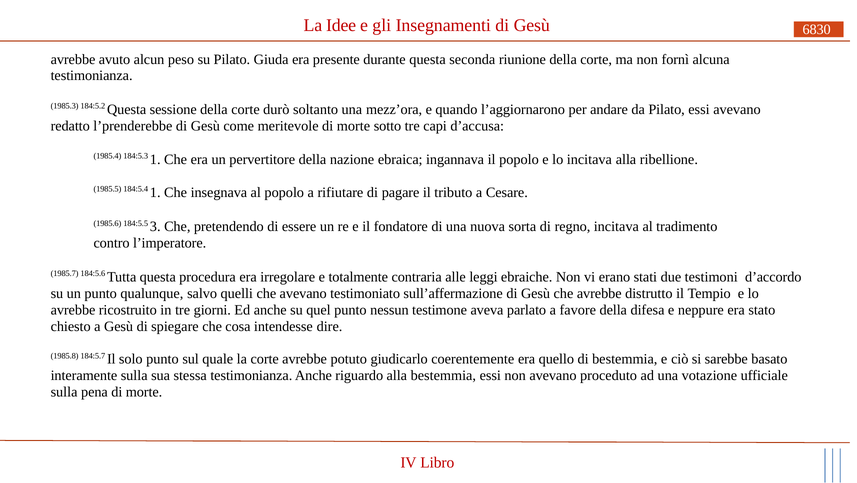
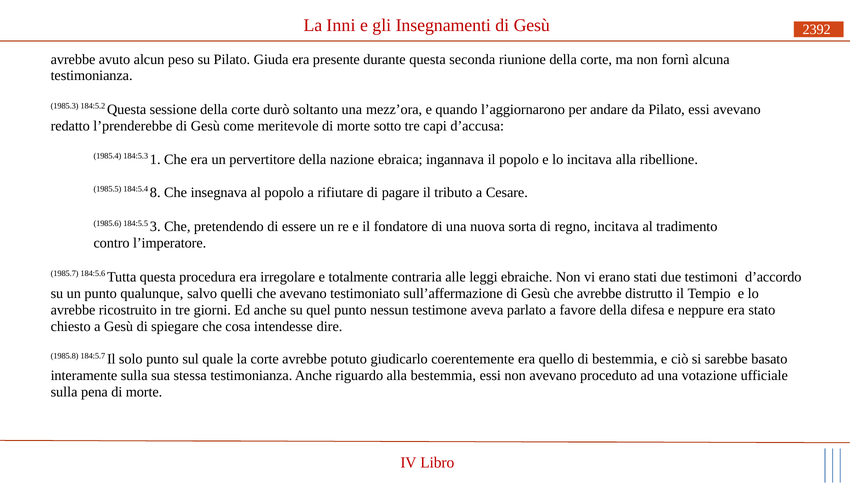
Idee: Idee -> Inni
6830: 6830 -> 2392
184:5.4 1: 1 -> 8
